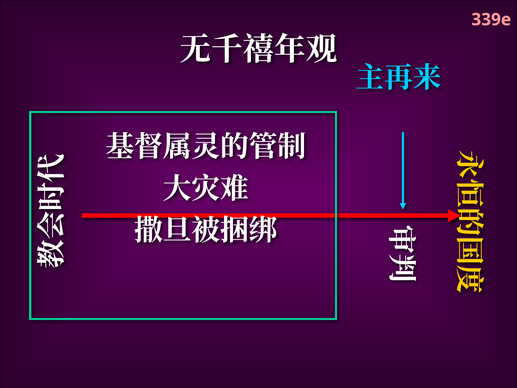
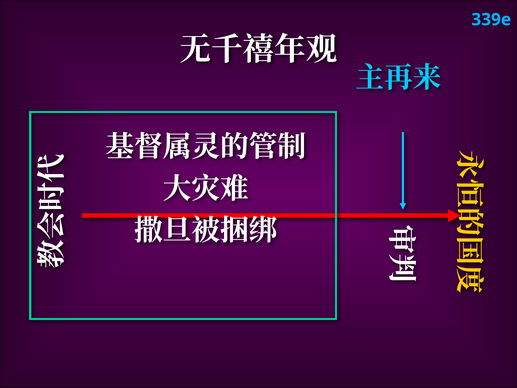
339e colour: pink -> light blue
